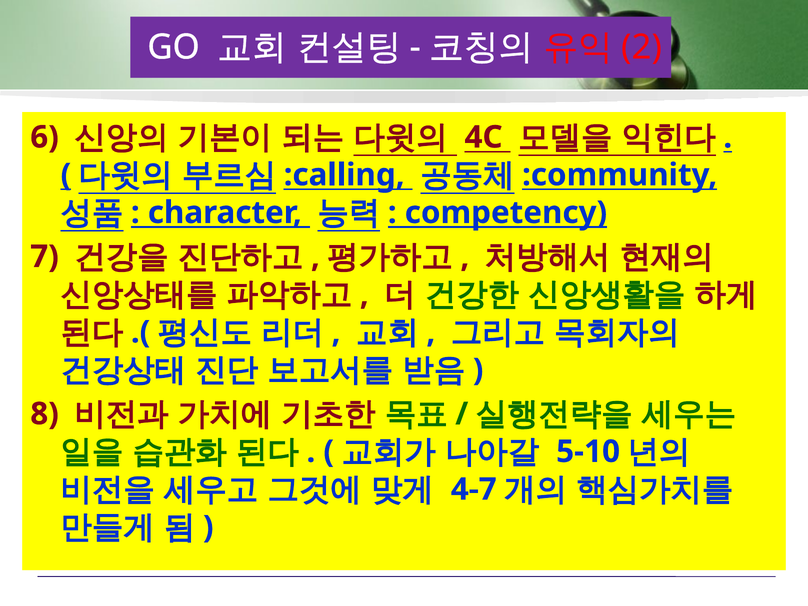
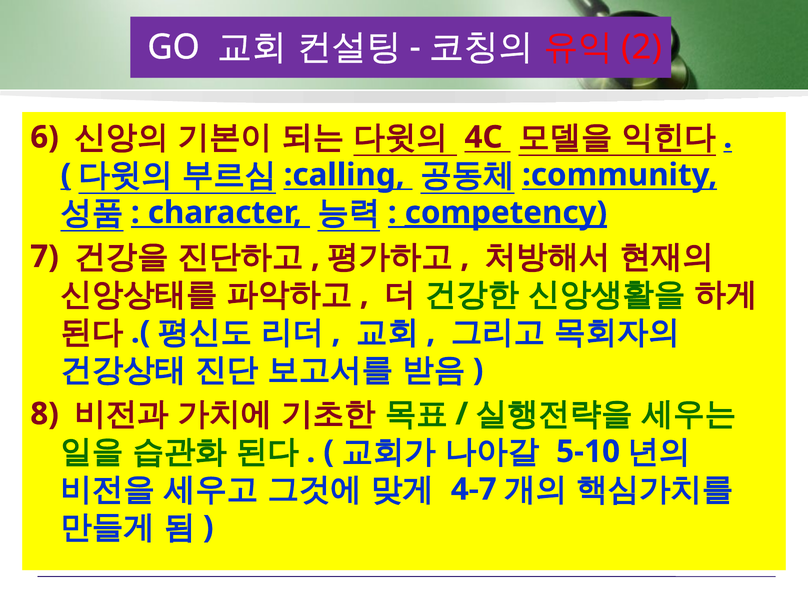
competency underline: none -> present
